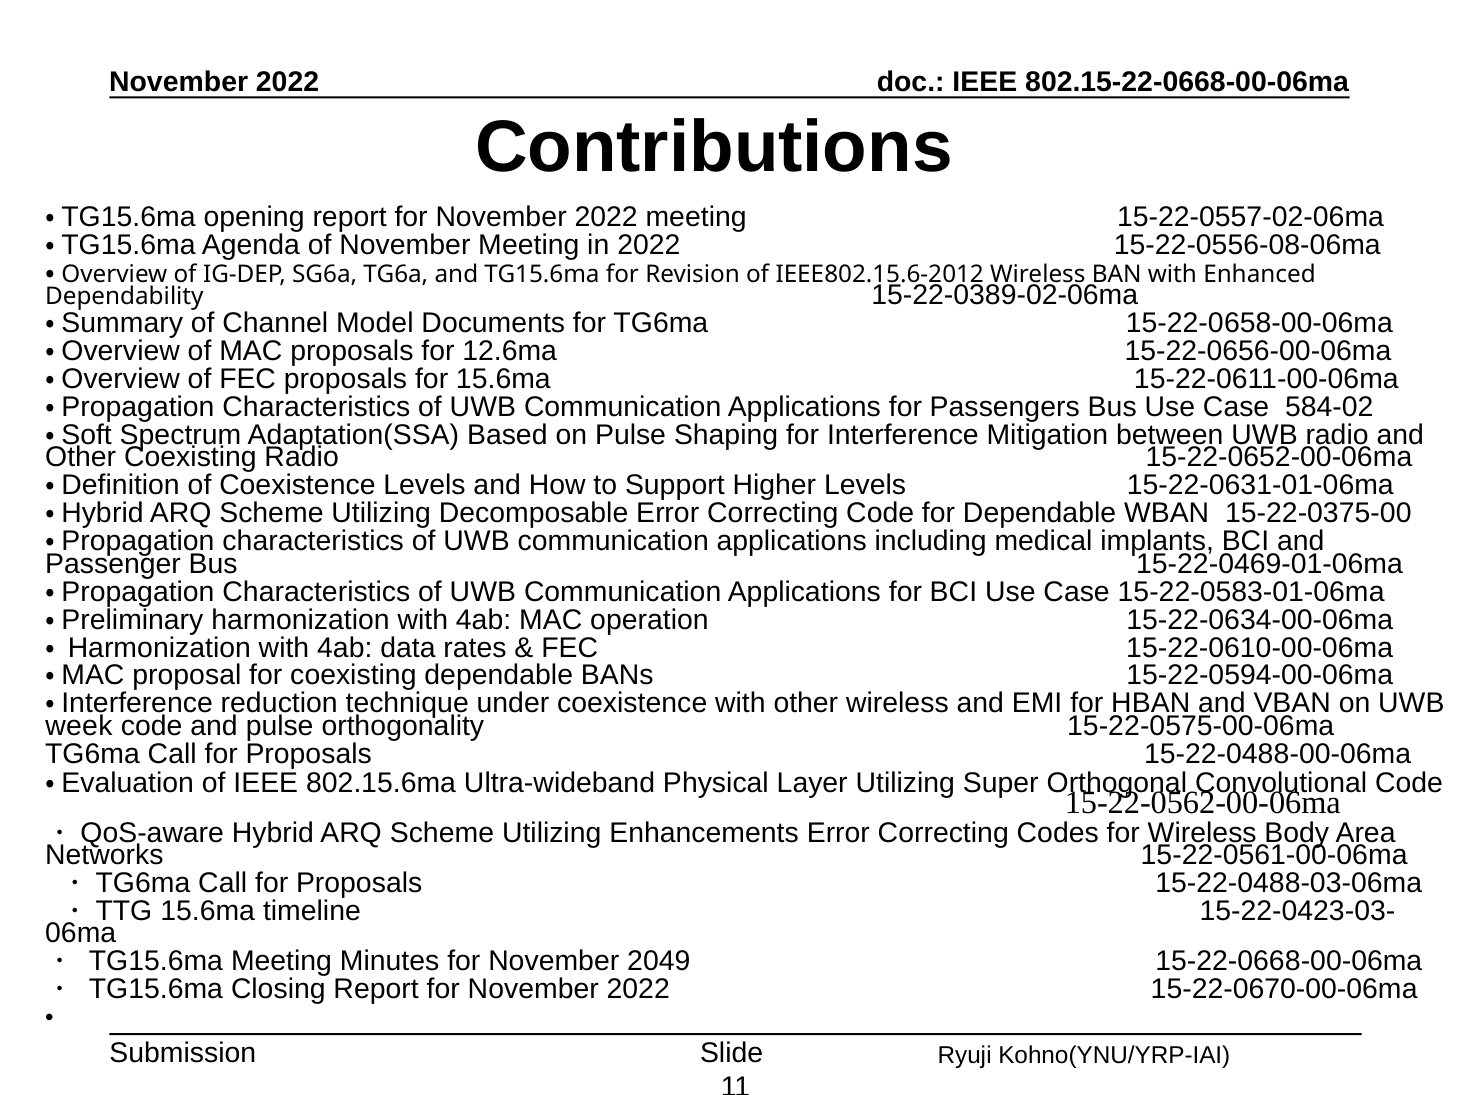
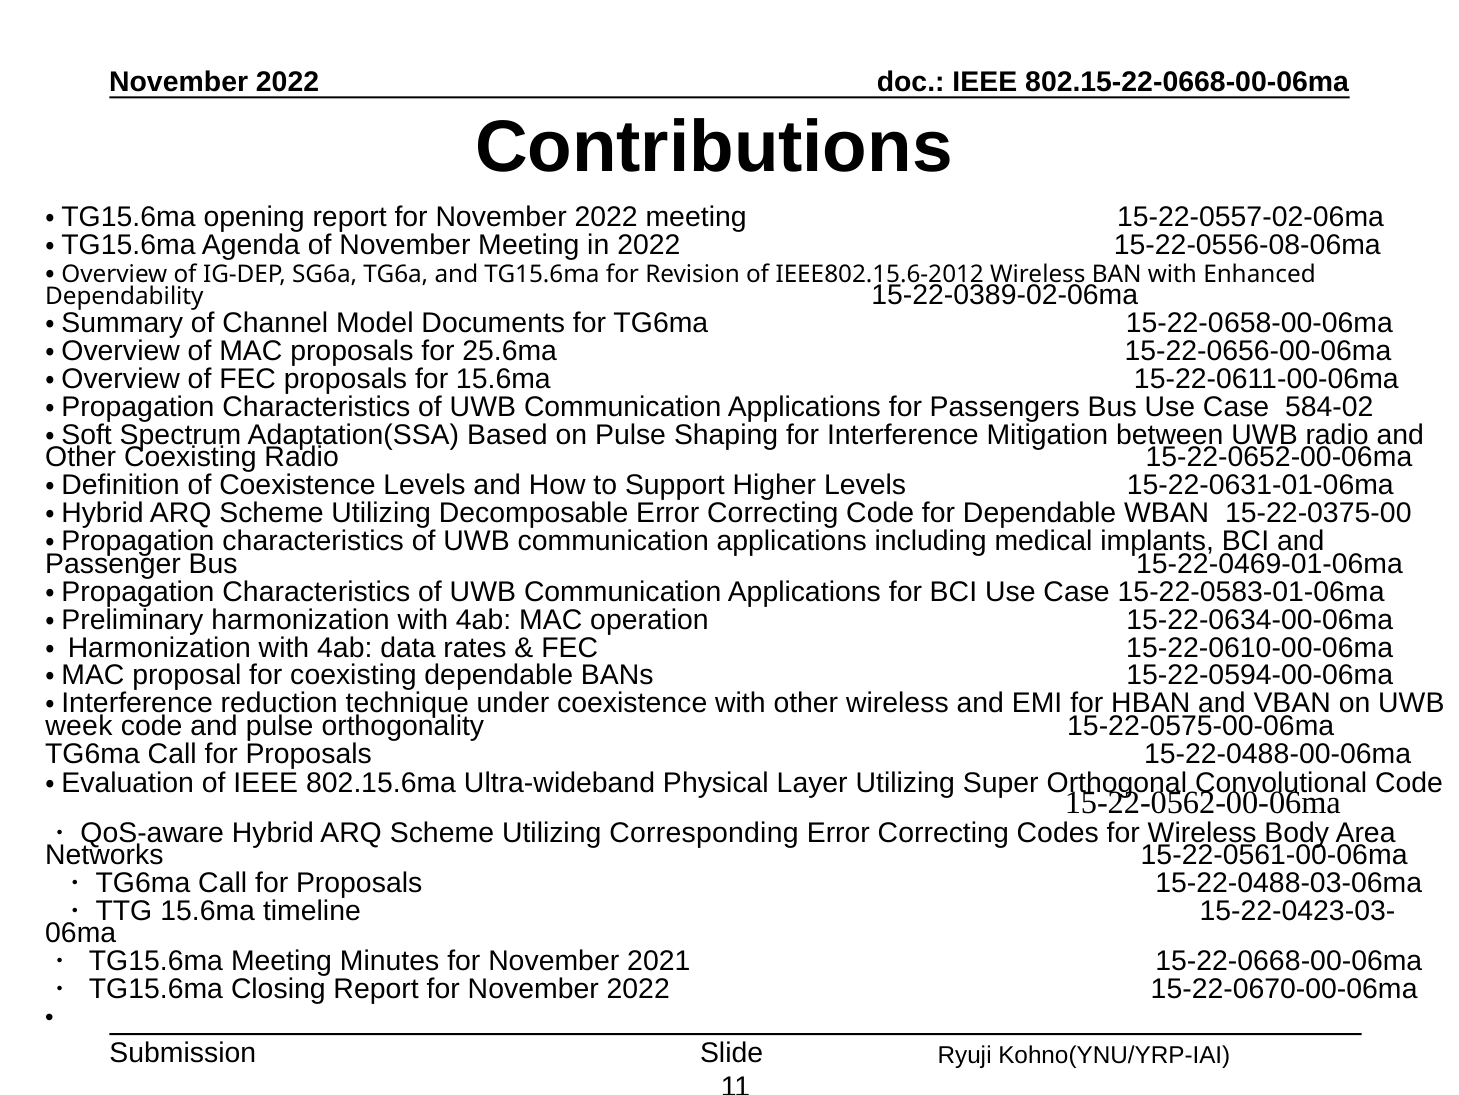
12.6ma: 12.6ma -> 25.6ma
Enhancements: Enhancements -> Corresponding
2049: 2049 -> 2021
